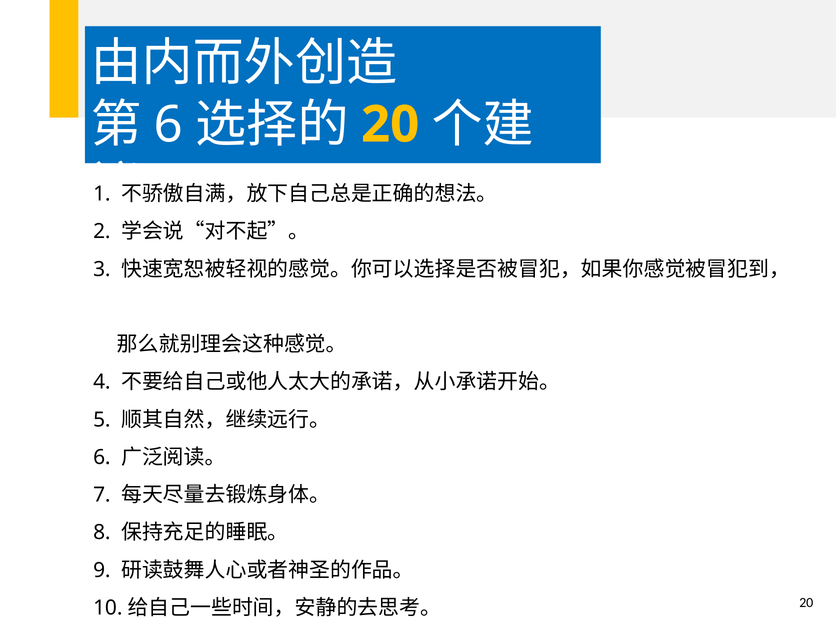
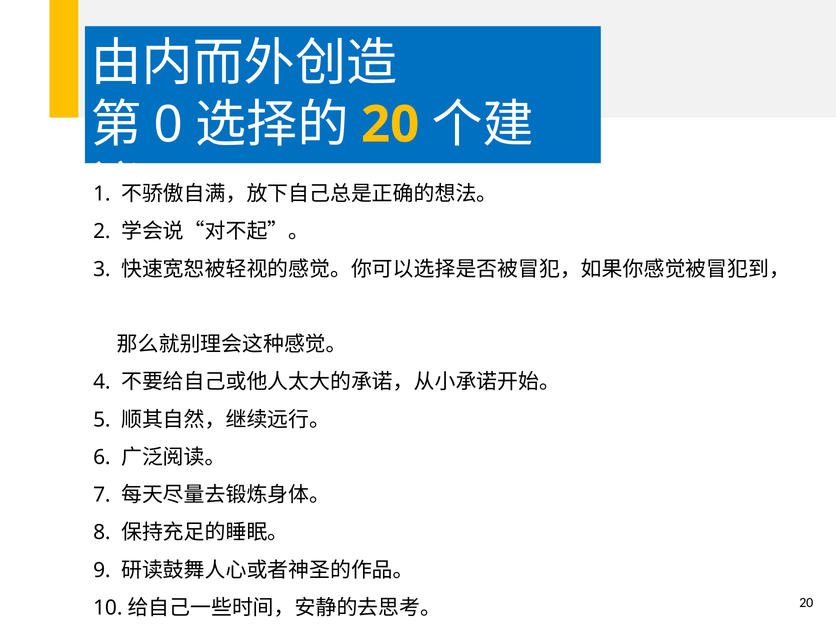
6 at (169, 125): 6 -> 0
